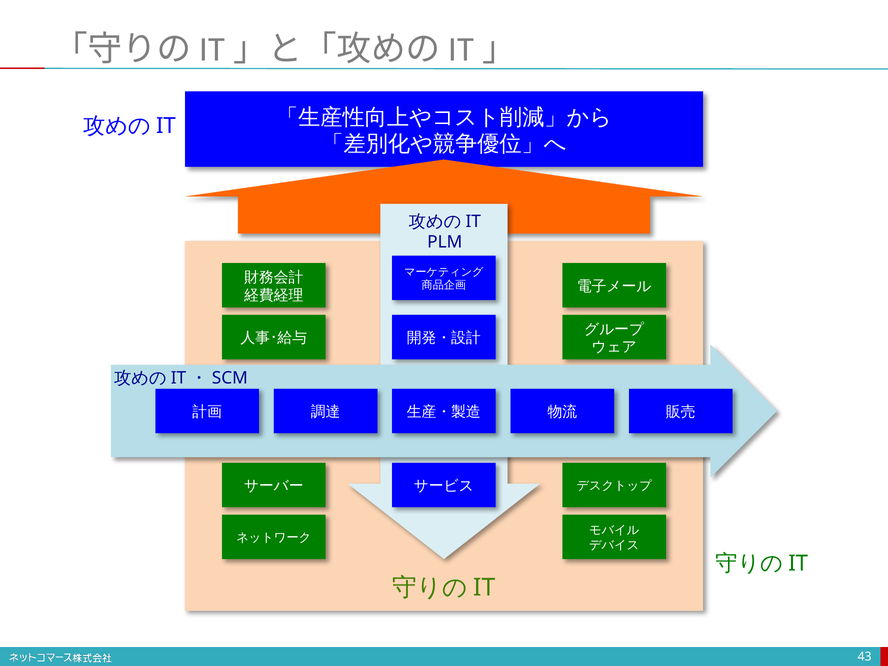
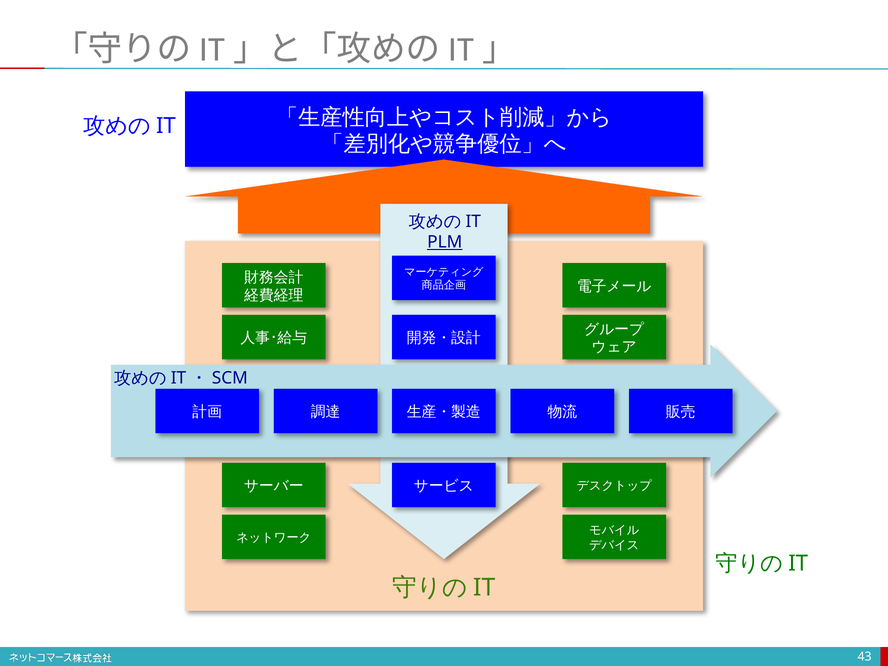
PLM underline: none -> present
